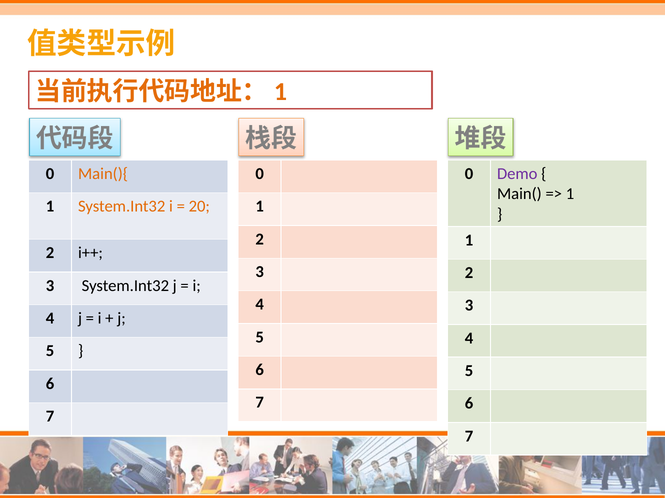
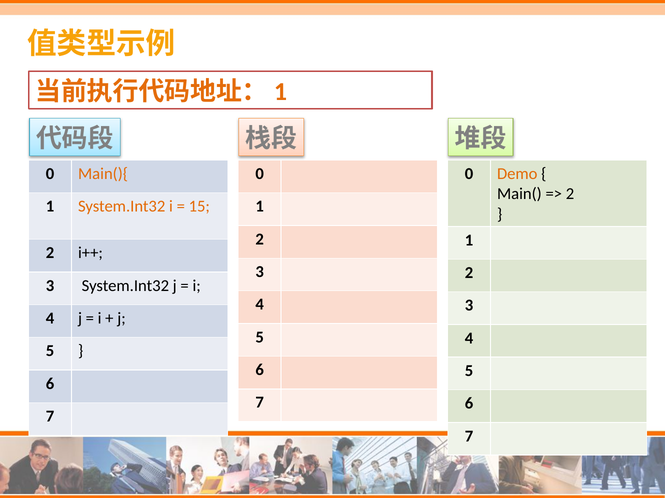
Demo colour: purple -> orange
1 at (570, 194): 1 -> 2
20: 20 -> 15
